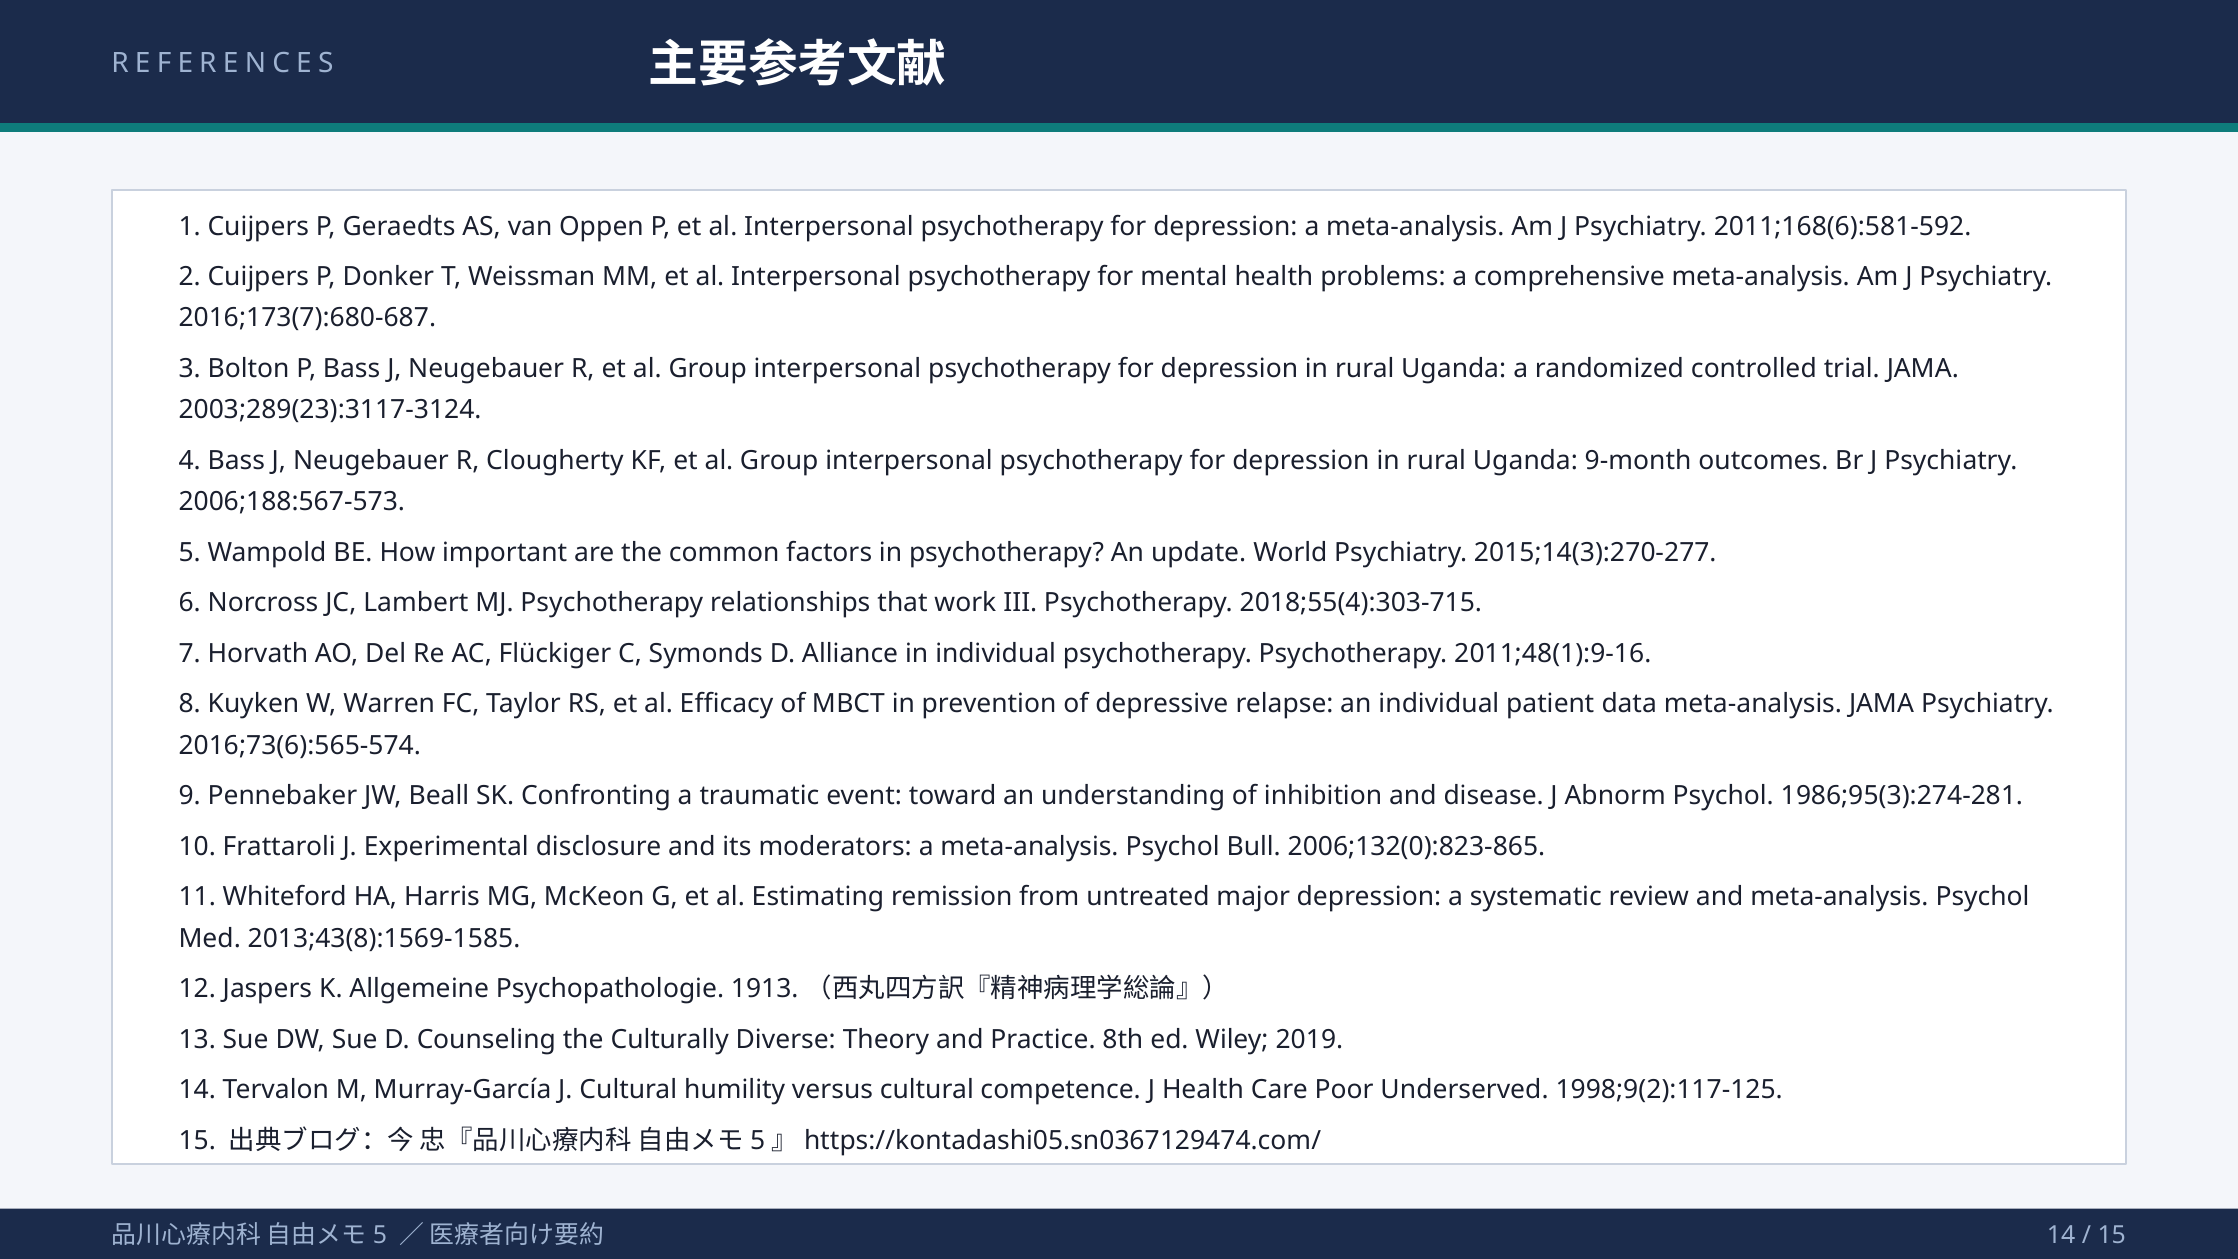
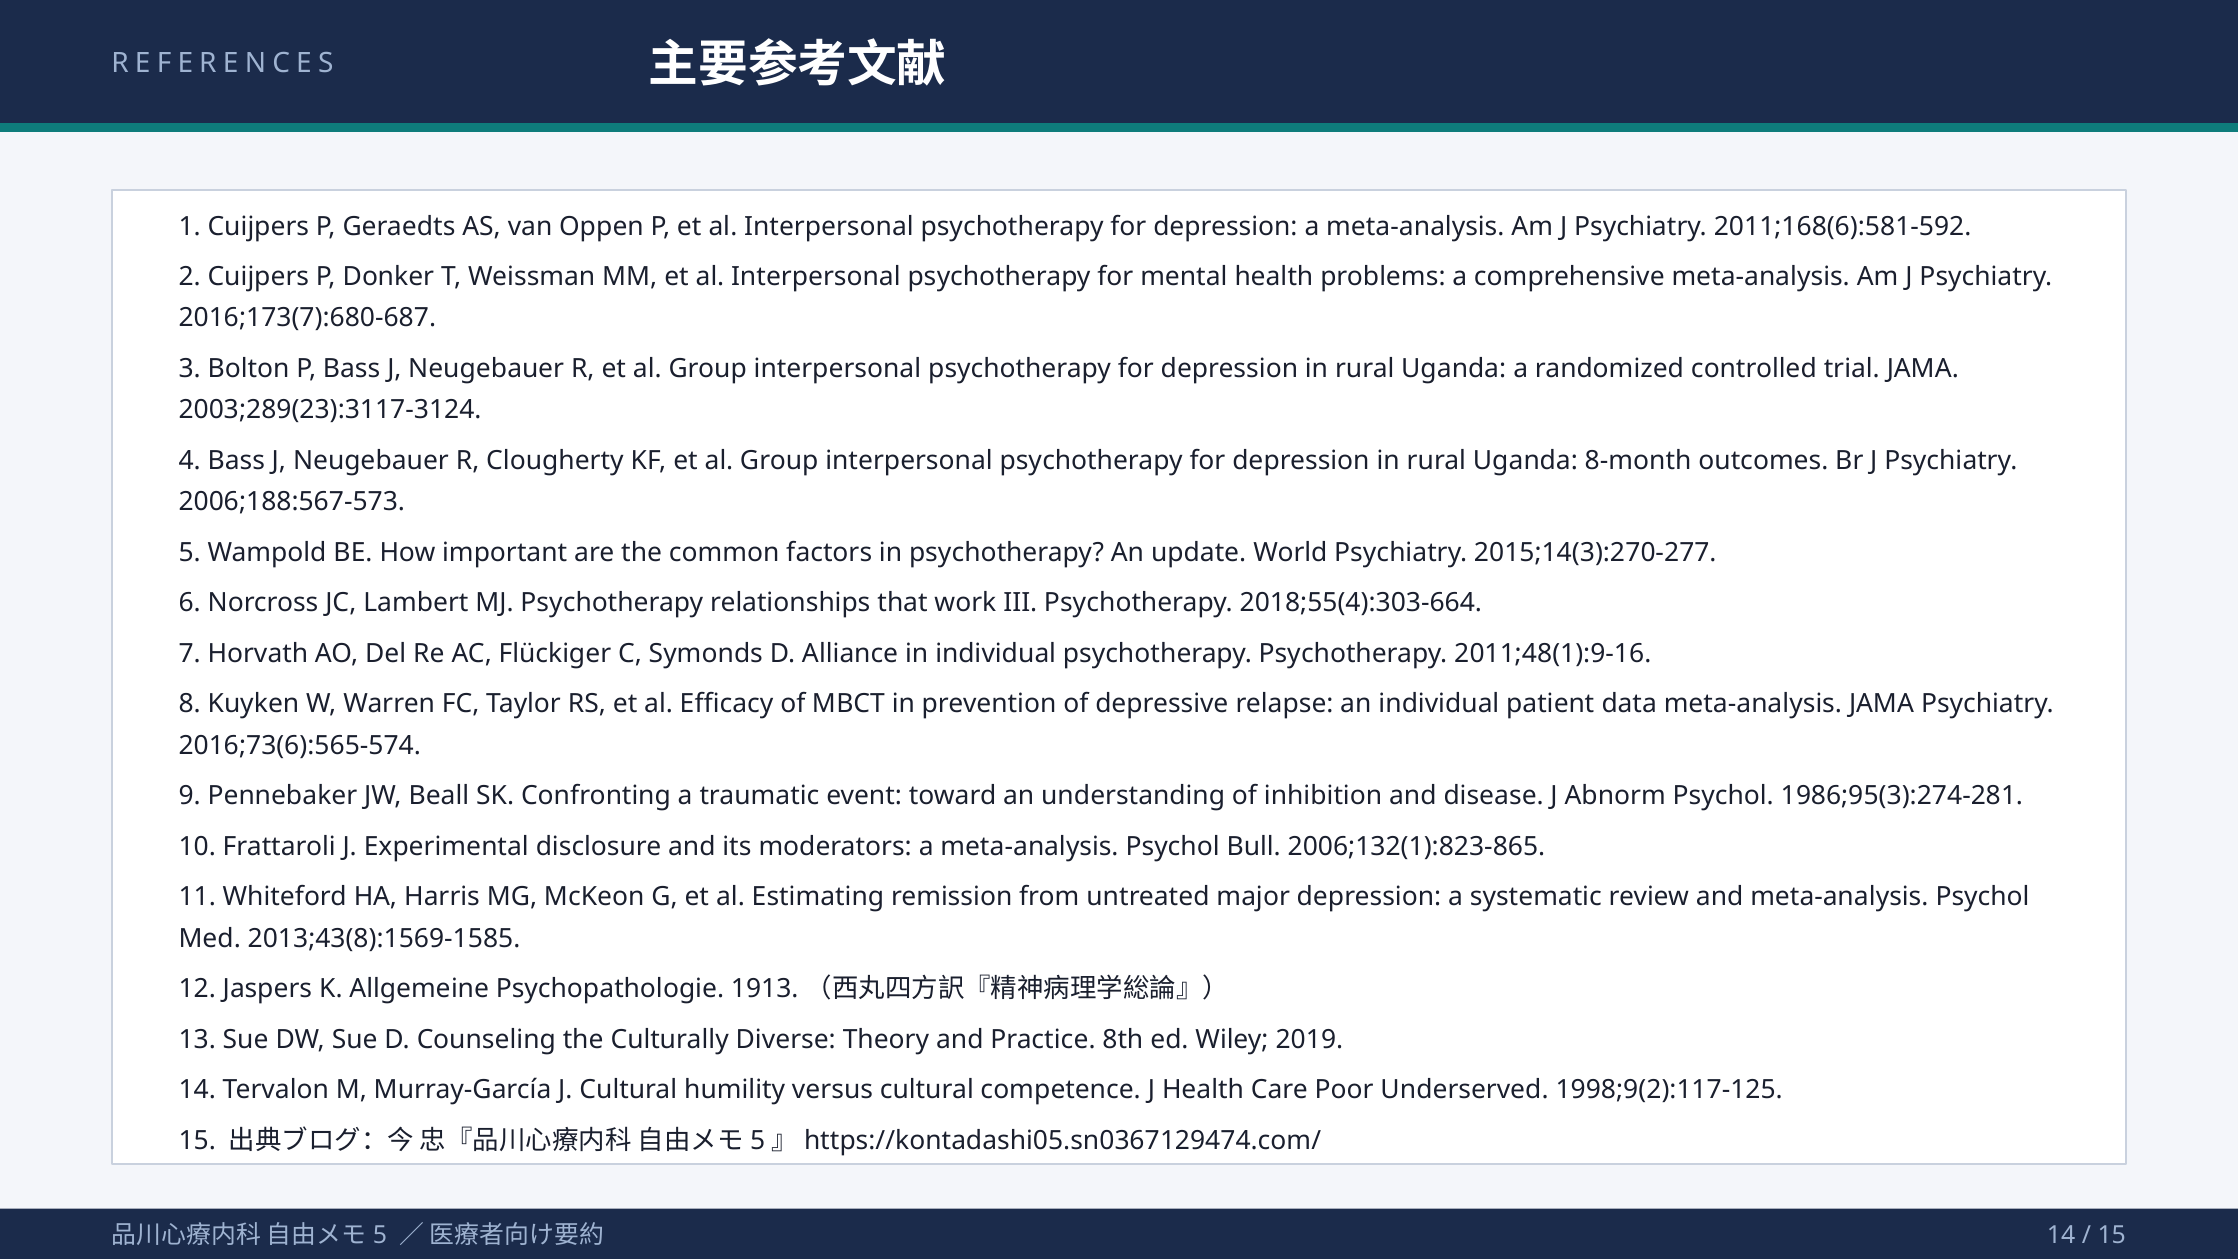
9-month: 9-month -> 8-month
2018;55(4):303-715: 2018;55(4):303-715 -> 2018;55(4):303-664
2006;132(0):823-865: 2006;132(0):823-865 -> 2006;132(1):823-865
